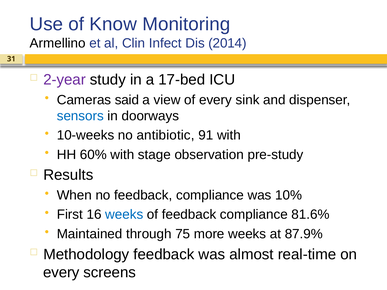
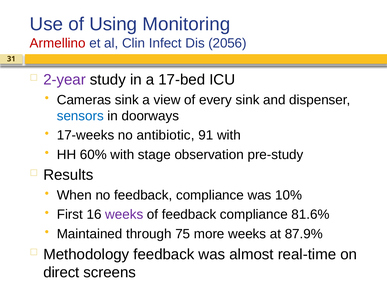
Know: Know -> Using
Armellino colour: black -> red
2014: 2014 -> 2056
Cameras said: said -> sink
10-weeks: 10-weeks -> 17-weeks
weeks at (124, 215) colour: blue -> purple
every at (61, 273): every -> direct
